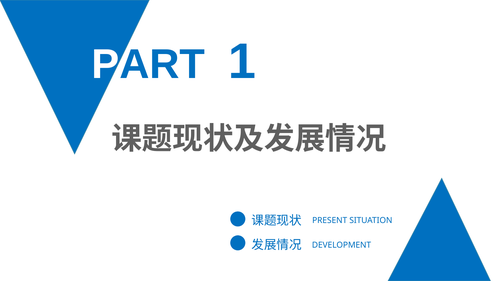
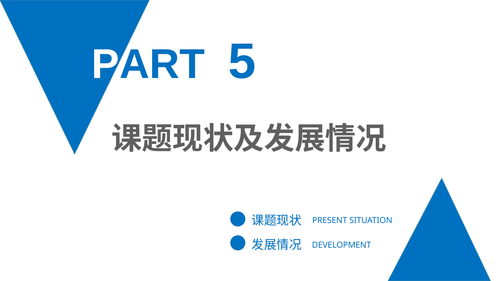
1: 1 -> 5
